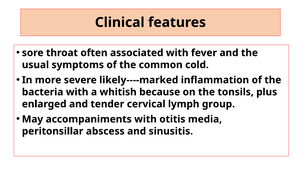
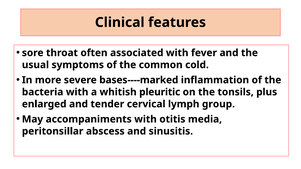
likely----marked: likely----marked -> bases----marked
because: because -> pleuritic
